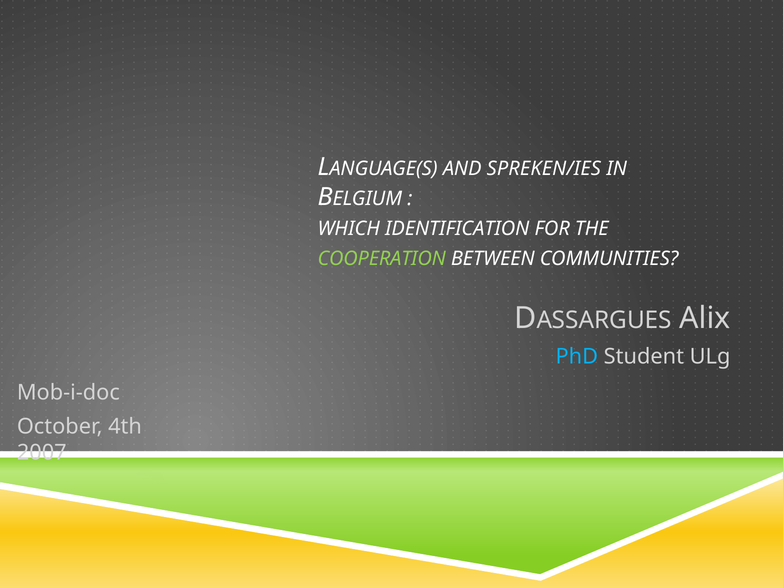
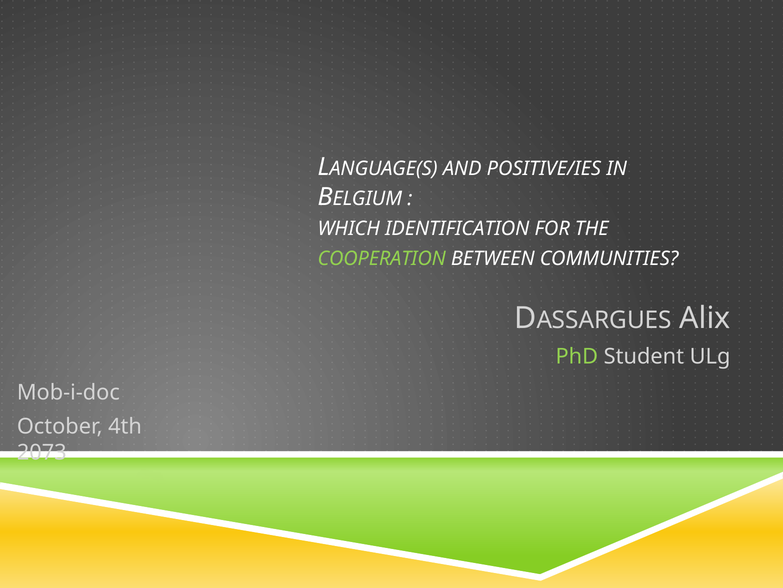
SPREKEN/IES: SPREKEN/IES -> POSITIVE/IES
PhD colour: light blue -> light green
2007: 2007 -> 2073
